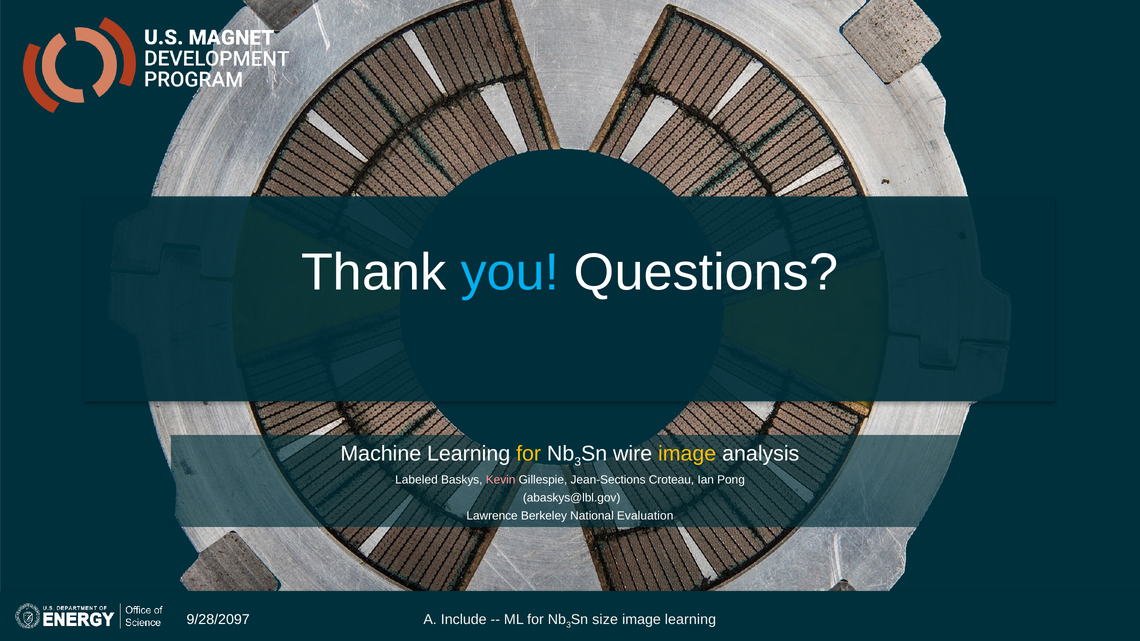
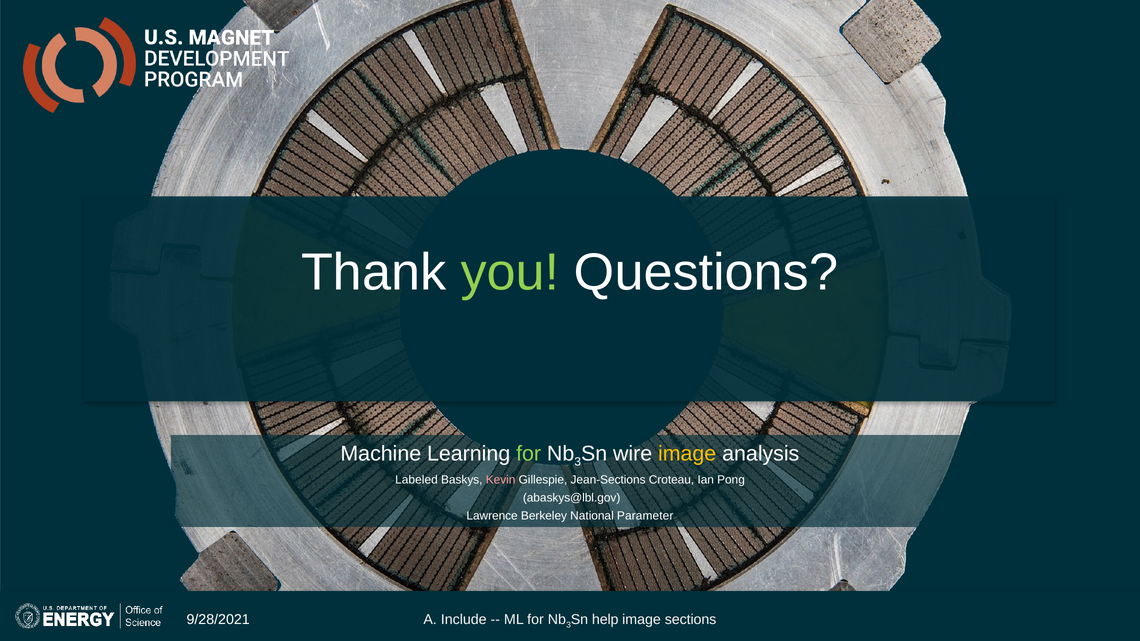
you colour: light blue -> light green
for at (529, 454) colour: yellow -> light green
Evaluation: Evaluation -> Parameter
9/28/2097: 9/28/2097 -> 9/28/2021
size: size -> help
image learning: learning -> sections
